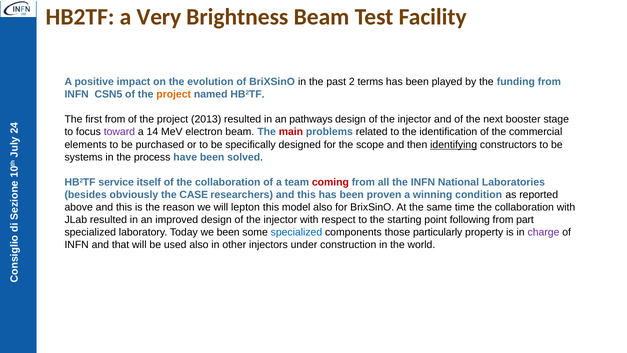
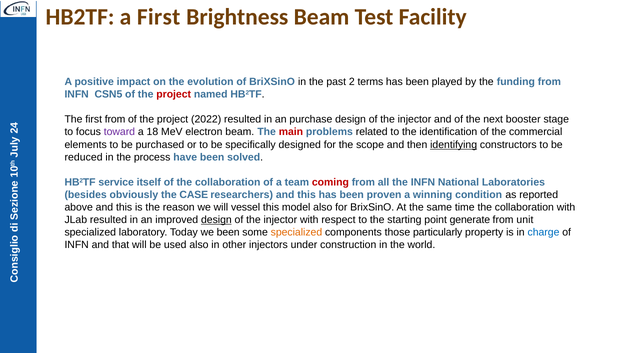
a Very: Very -> First
project at (174, 94) colour: orange -> red
2013: 2013 -> 2022
pathways: pathways -> purchase
14: 14 -> 18
systems: systems -> reduced
lepton: lepton -> vessel
design at (216, 220) underline: none -> present
following: following -> generate
part: part -> unit
specialized at (296, 232) colour: blue -> orange
charge colour: purple -> blue
